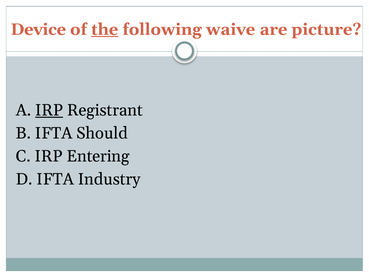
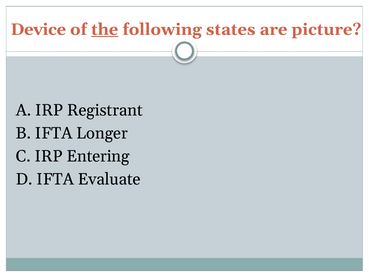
waive: waive -> states
IRP at (49, 110) underline: present -> none
Should: Should -> Longer
Industry: Industry -> Evaluate
